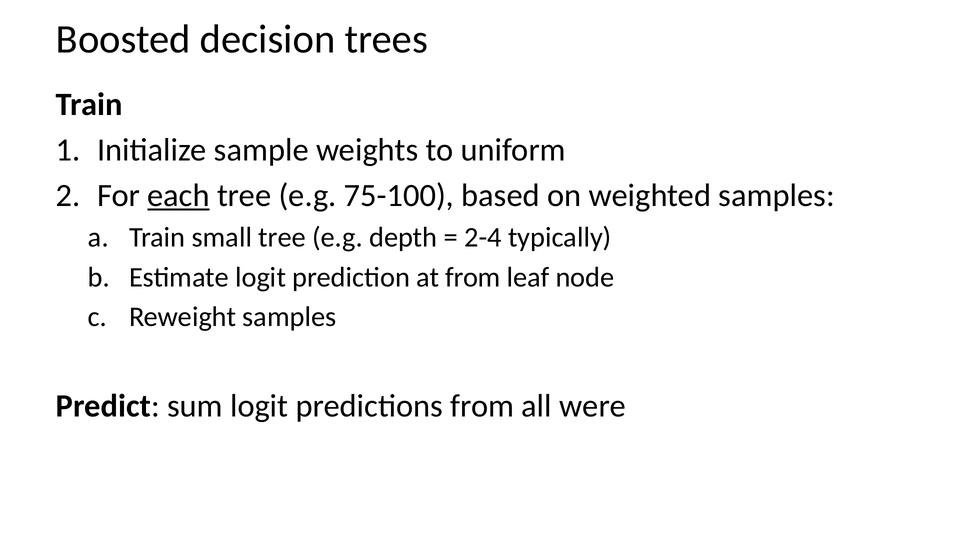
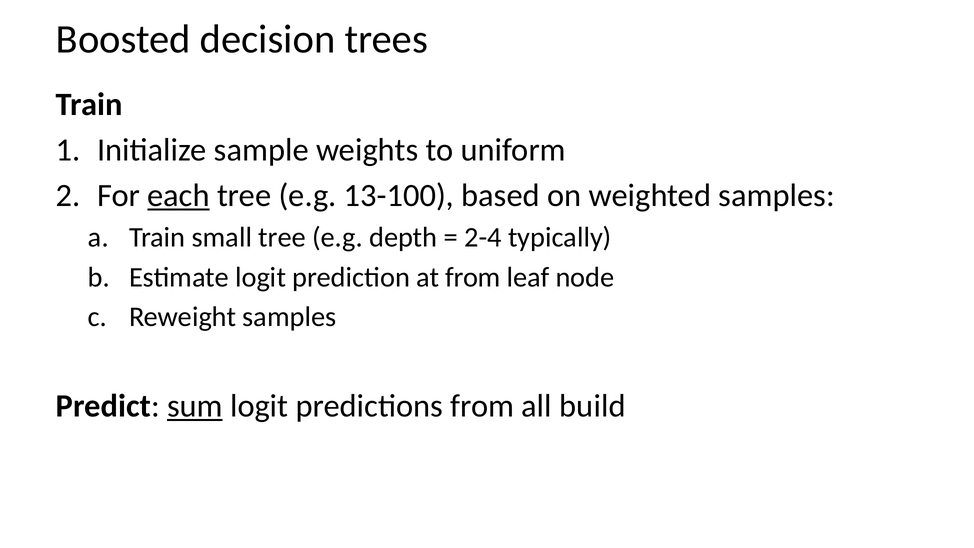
75-100: 75-100 -> 13-100
sum underline: none -> present
were: were -> build
